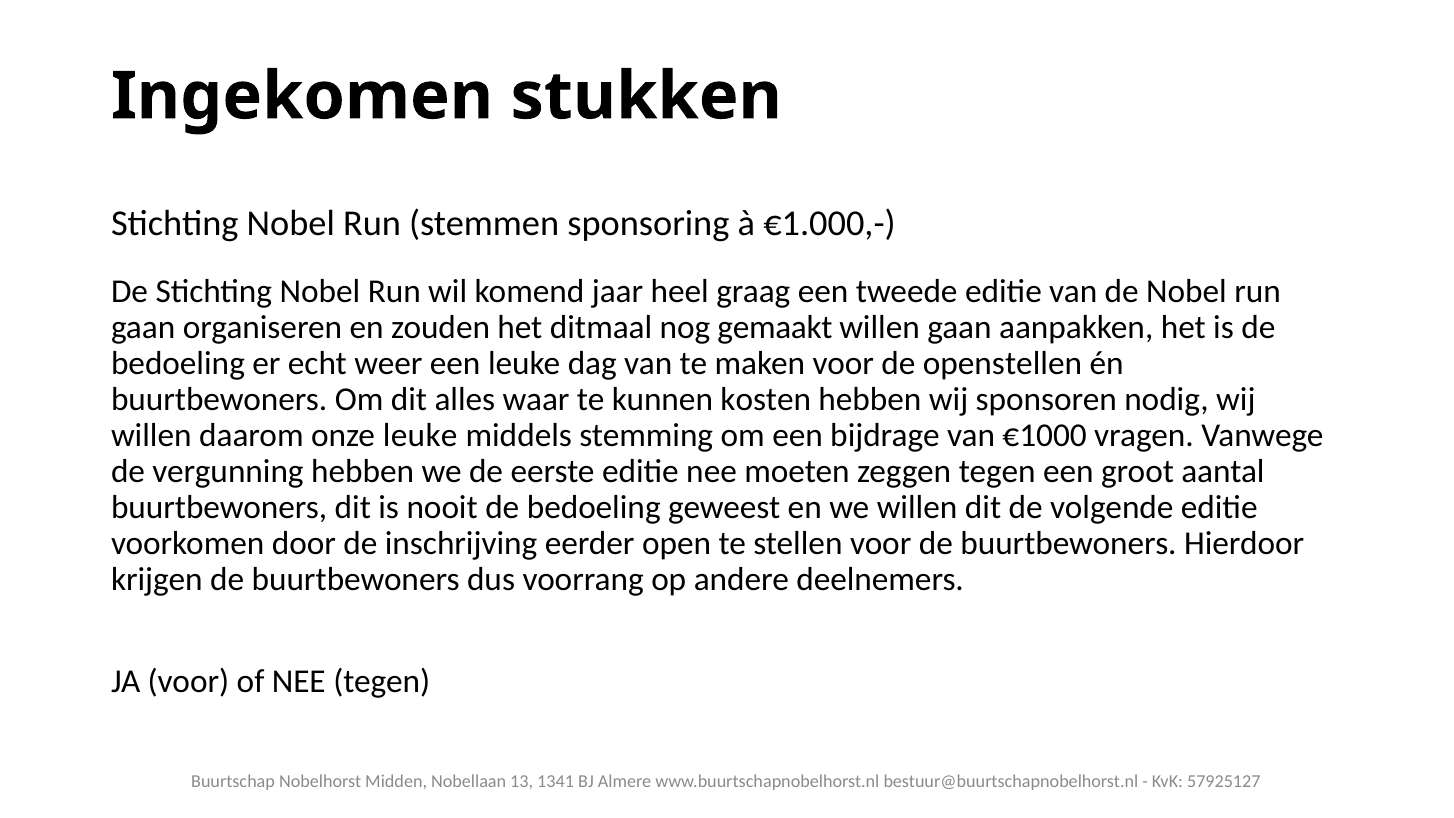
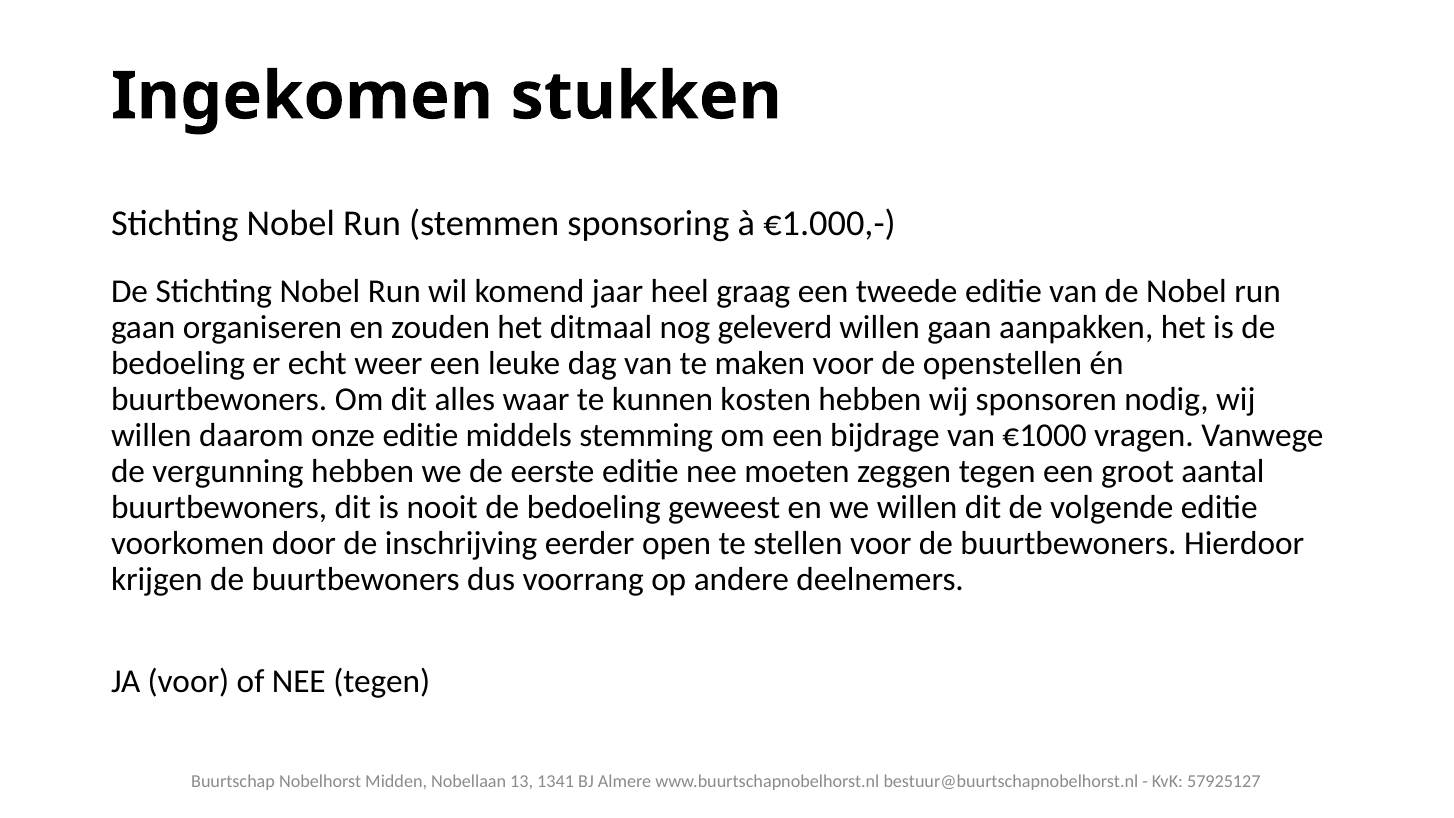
gemaakt: gemaakt -> geleverd
onze leuke: leuke -> editie
